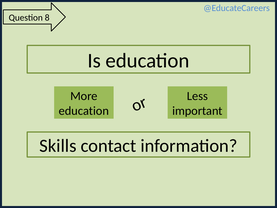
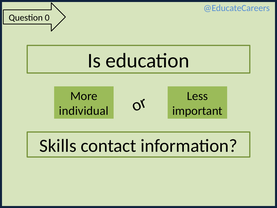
8: 8 -> 0
education at (84, 111): education -> individual
